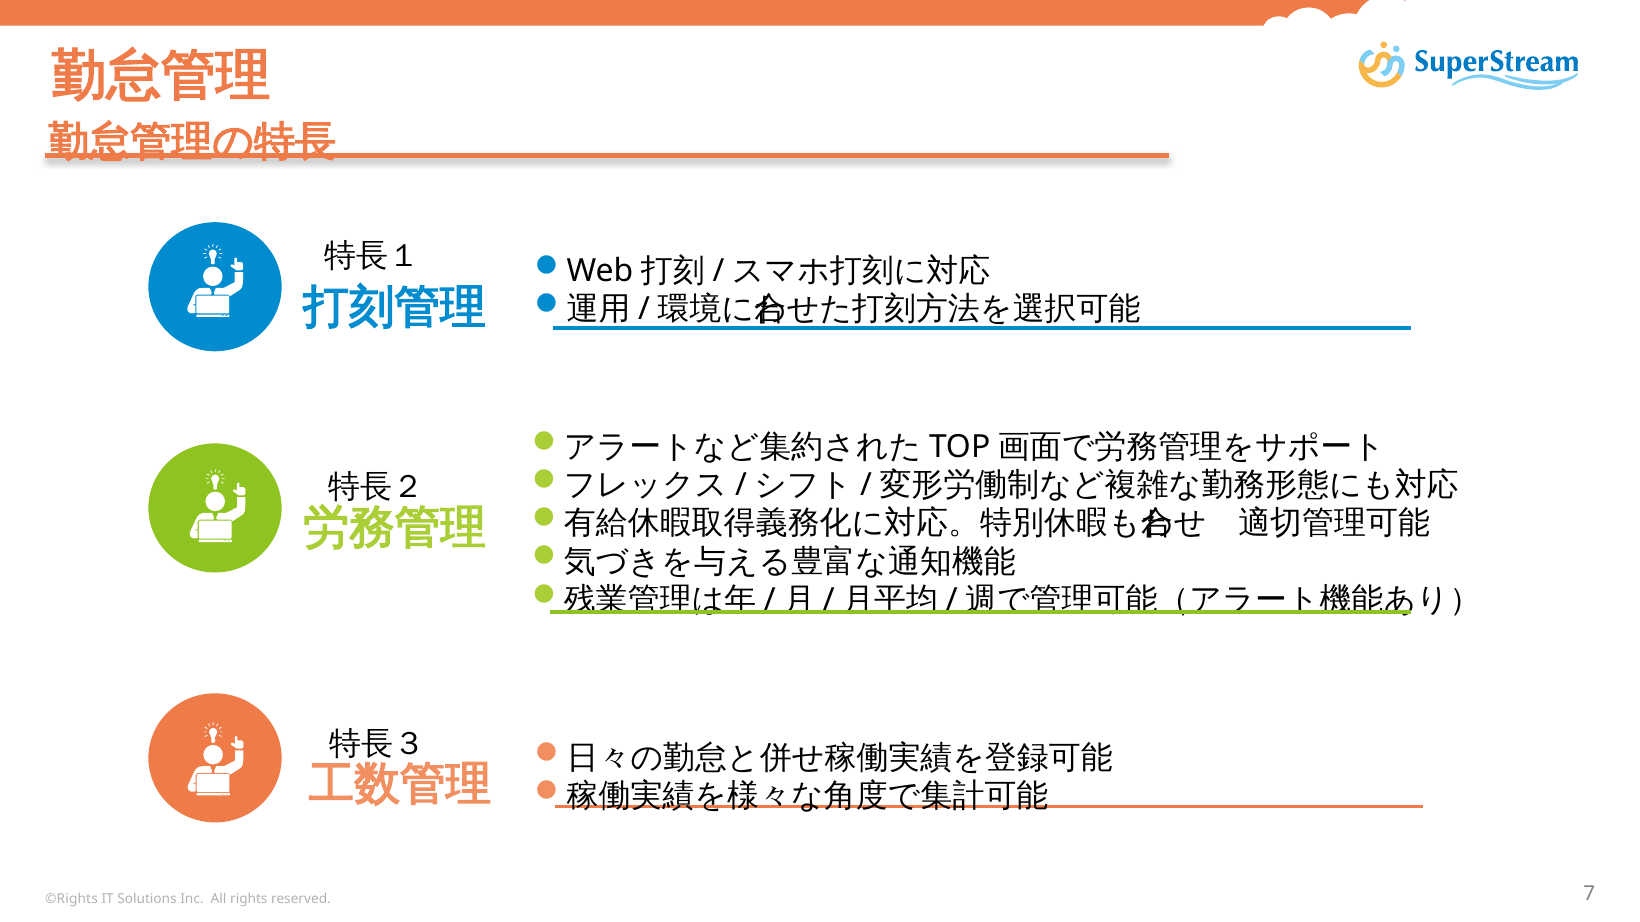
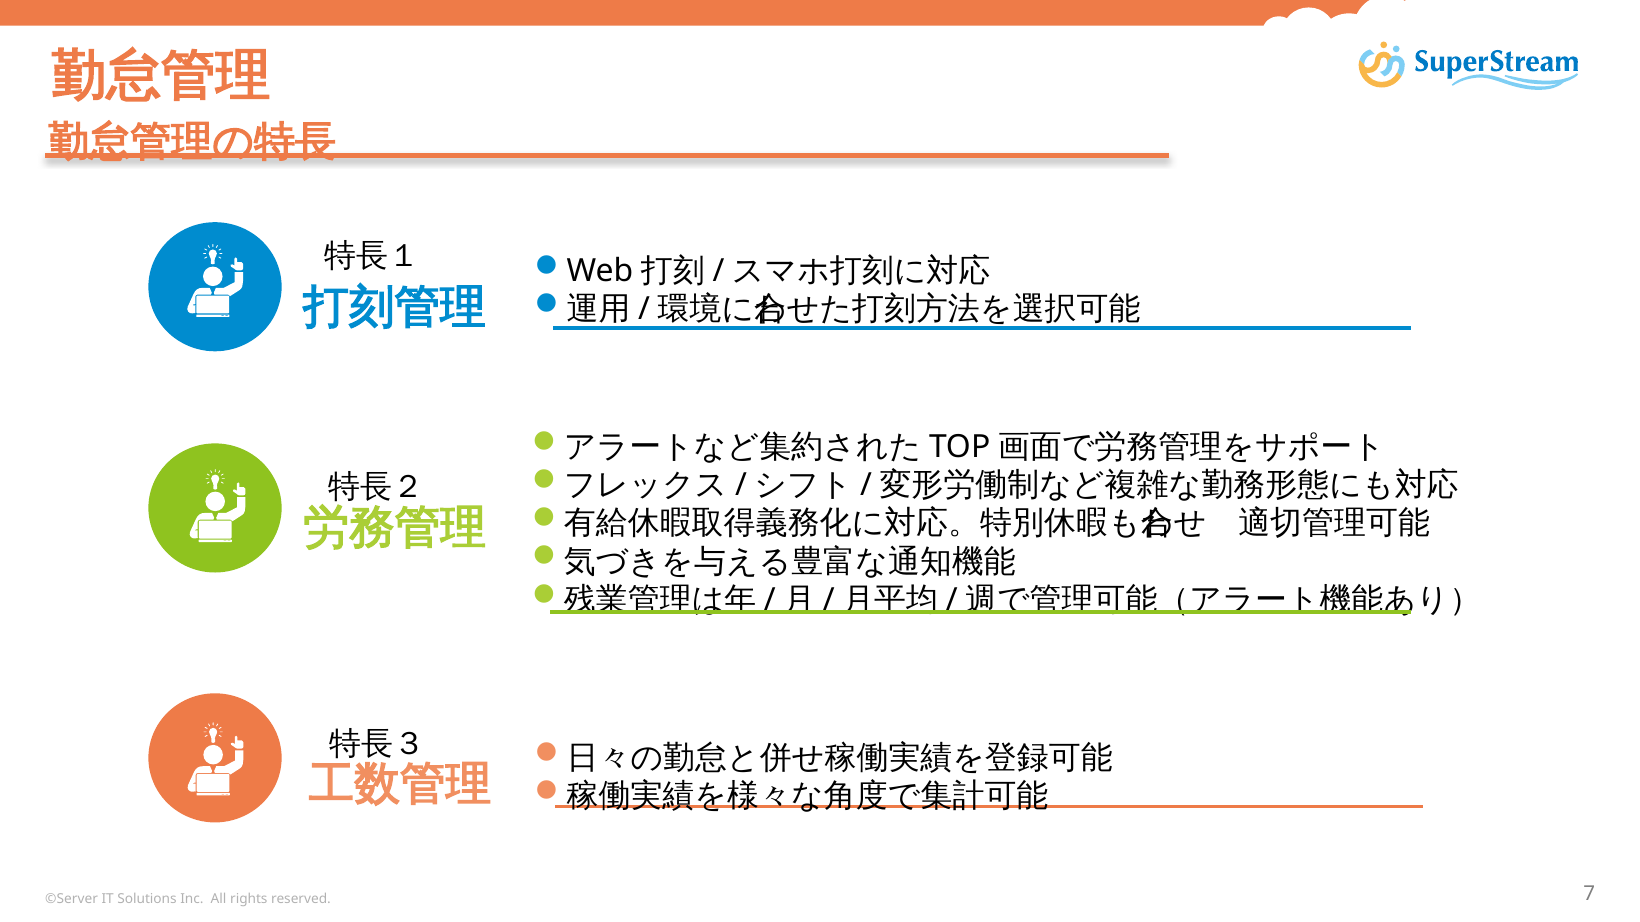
©Rights: ©Rights -> ©Server
